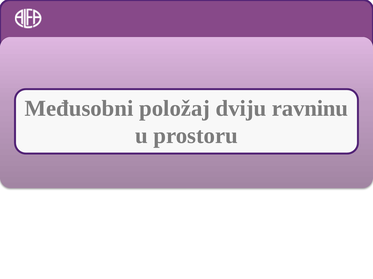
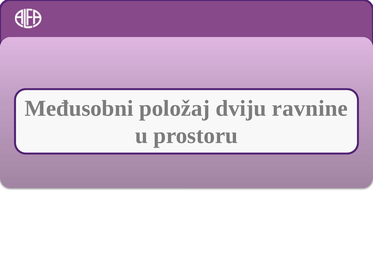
ravninu: ravninu -> ravnine
